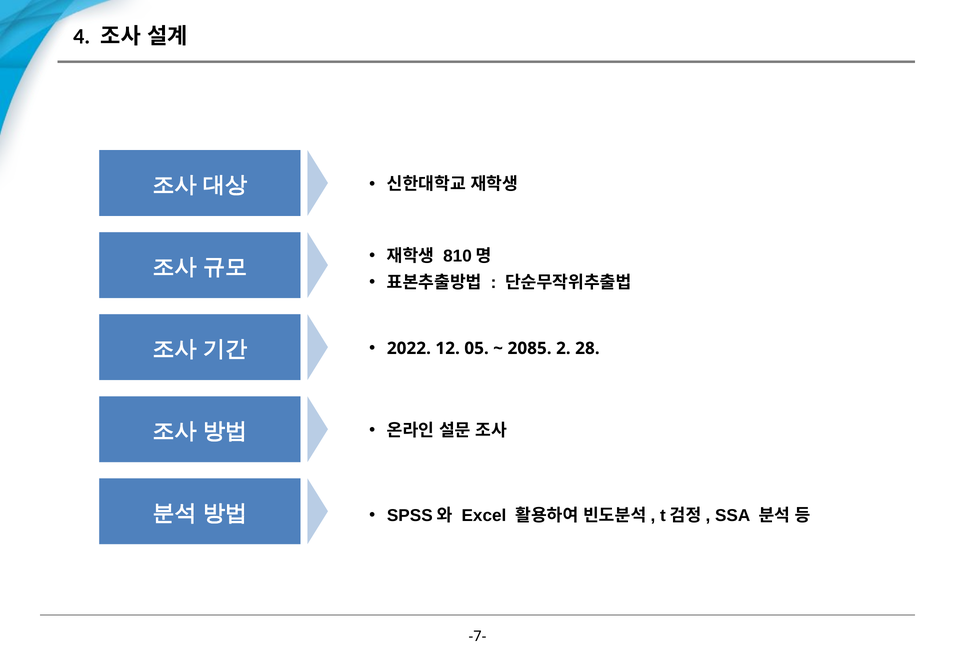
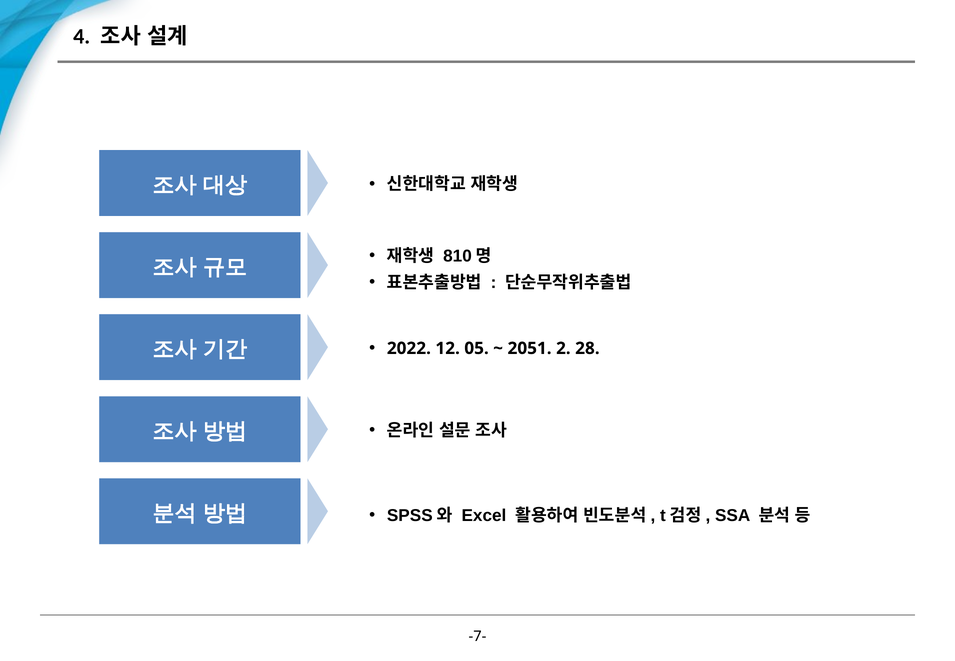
2085: 2085 -> 2051
